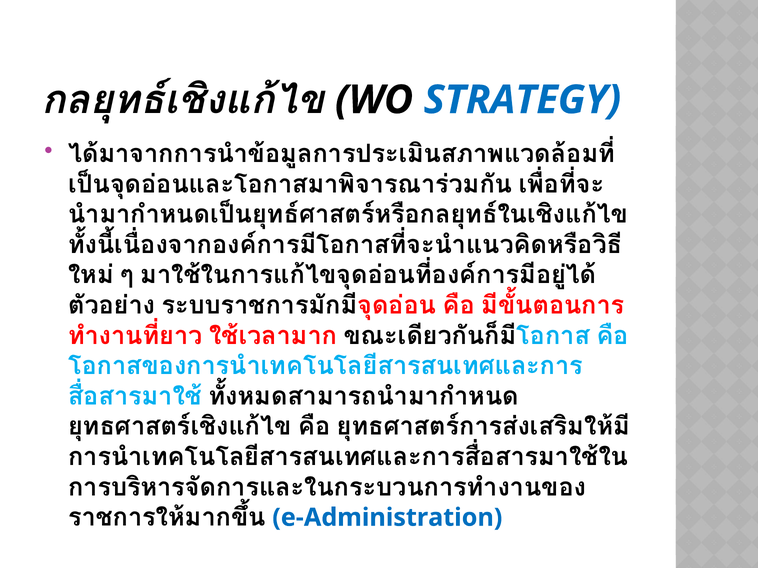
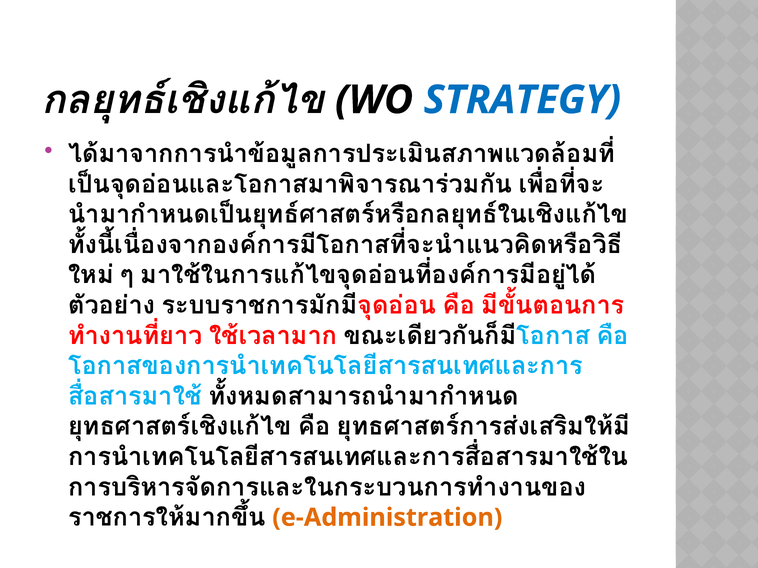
e-Administration colour: blue -> orange
